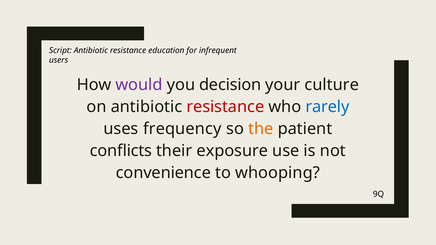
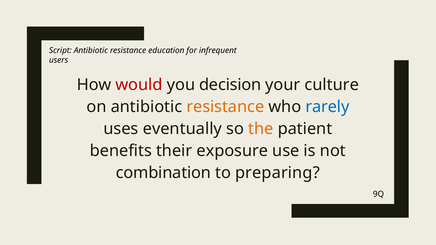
would colour: purple -> red
resistance at (225, 107) colour: red -> orange
frequency: frequency -> eventually
conflicts: conflicts -> benefits
convenience: convenience -> combination
whooping: whooping -> preparing
